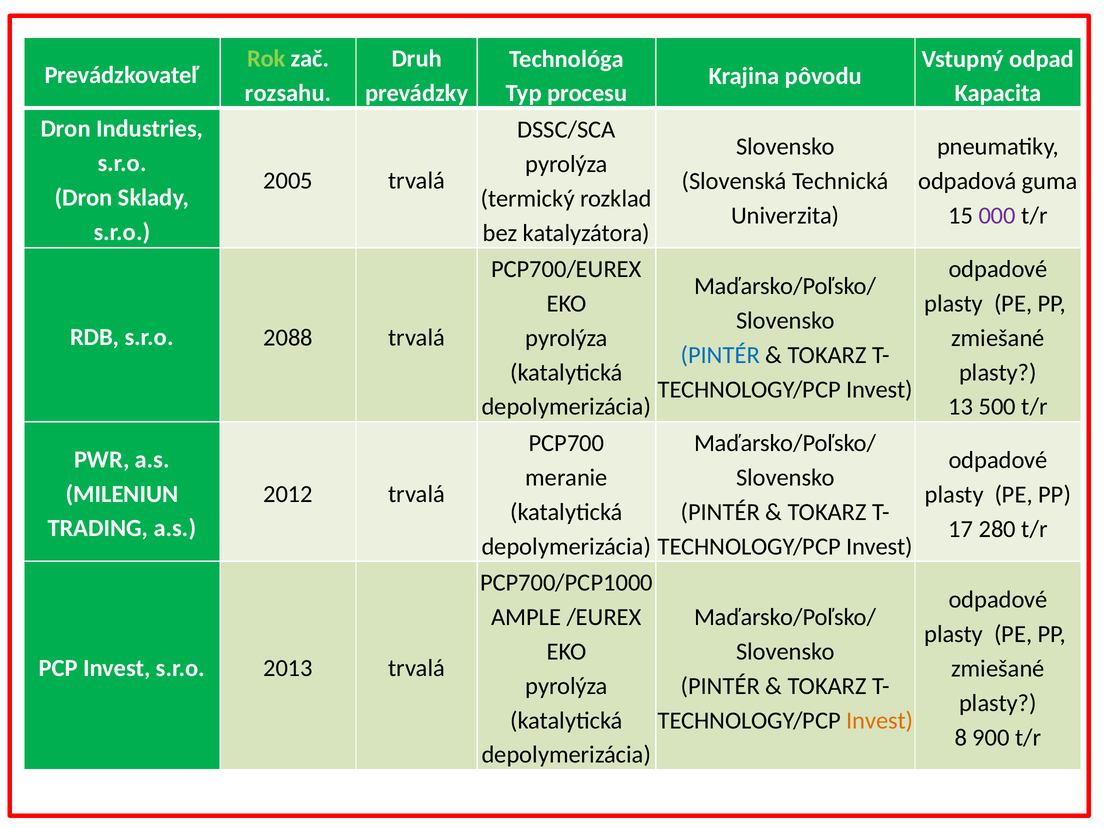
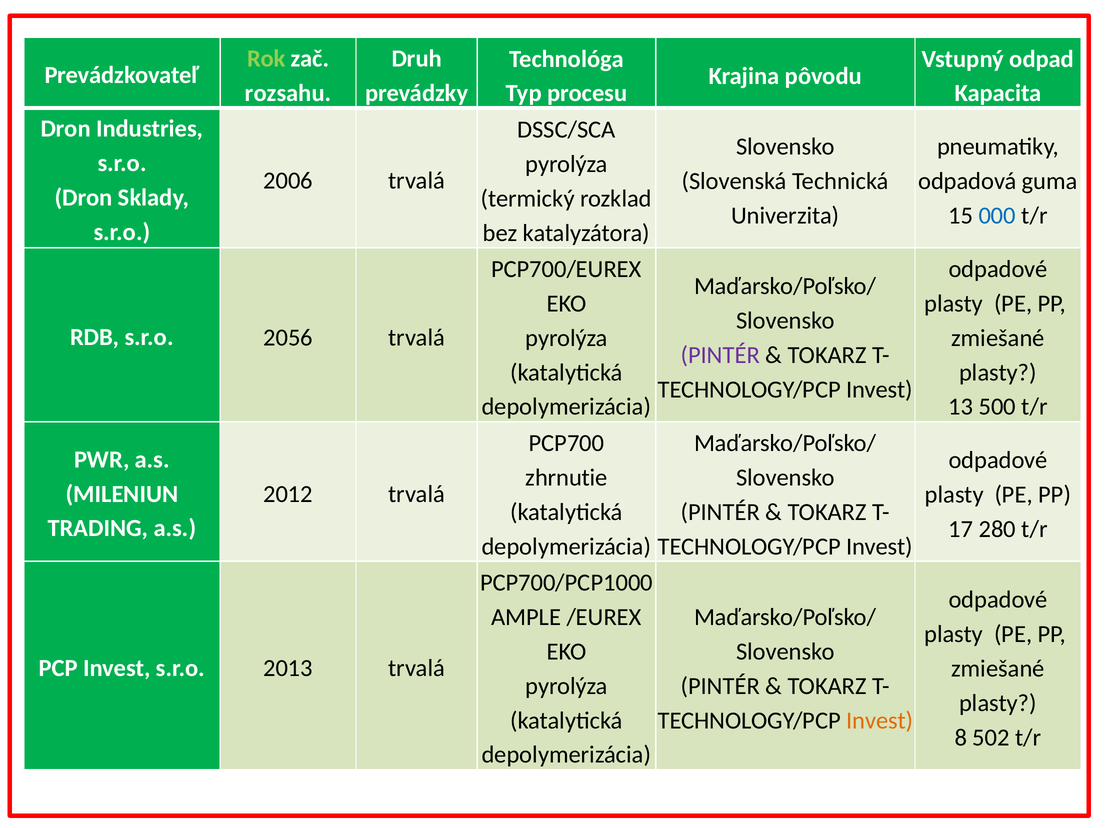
2005: 2005 -> 2006
000 colour: purple -> blue
2088: 2088 -> 2056
PINTÉR at (720, 356) colour: blue -> purple
meranie: meranie -> zhrnutie
900: 900 -> 502
